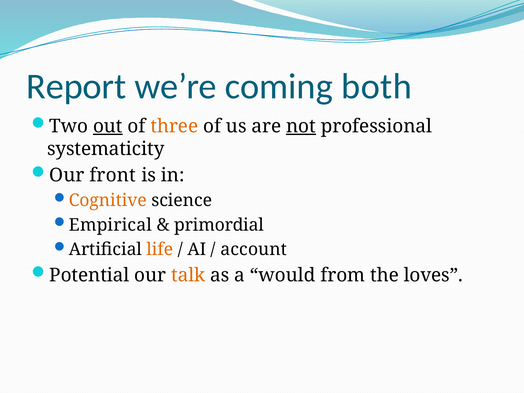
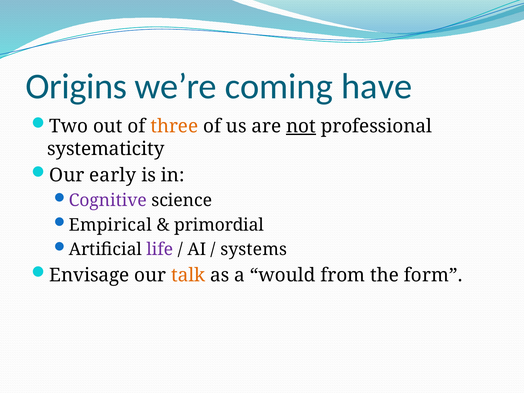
Report: Report -> Origins
both: both -> have
out underline: present -> none
front: front -> early
Cognitive colour: orange -> purple
life colour: orange -> purple
account: account -> systems
Potential: Potential -> Envisage
loves: loves -> form
